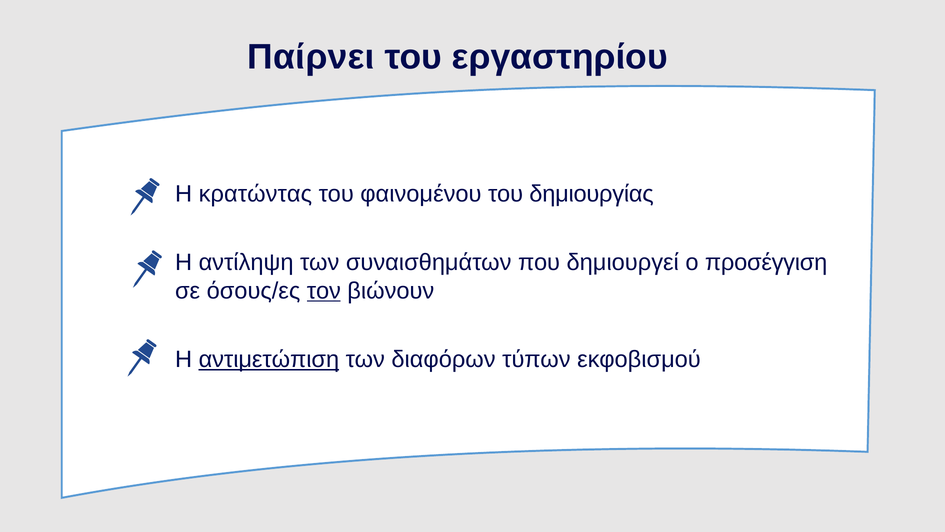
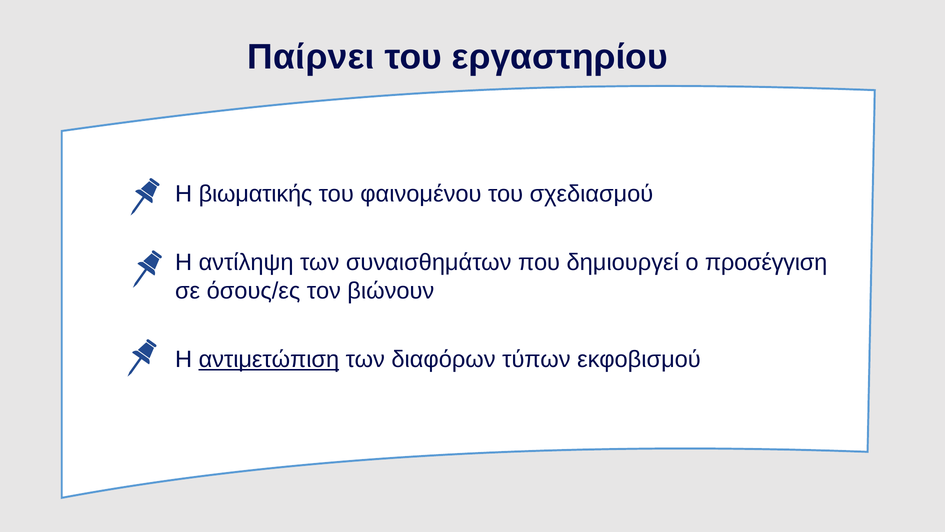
κρατώντας: κρατώντας -> βιωματικής
δημιουργίας: δημιουργίας -> σχεδιασμού
τον underline: present -> none
